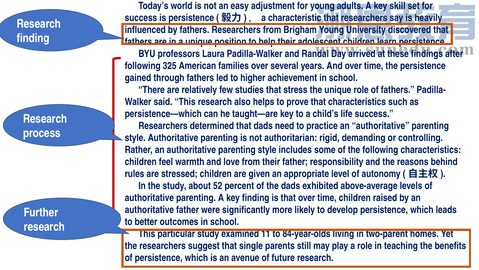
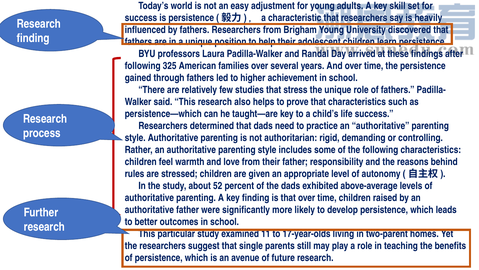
84-year-olds: 84-year-olds -> 17-year-olds
